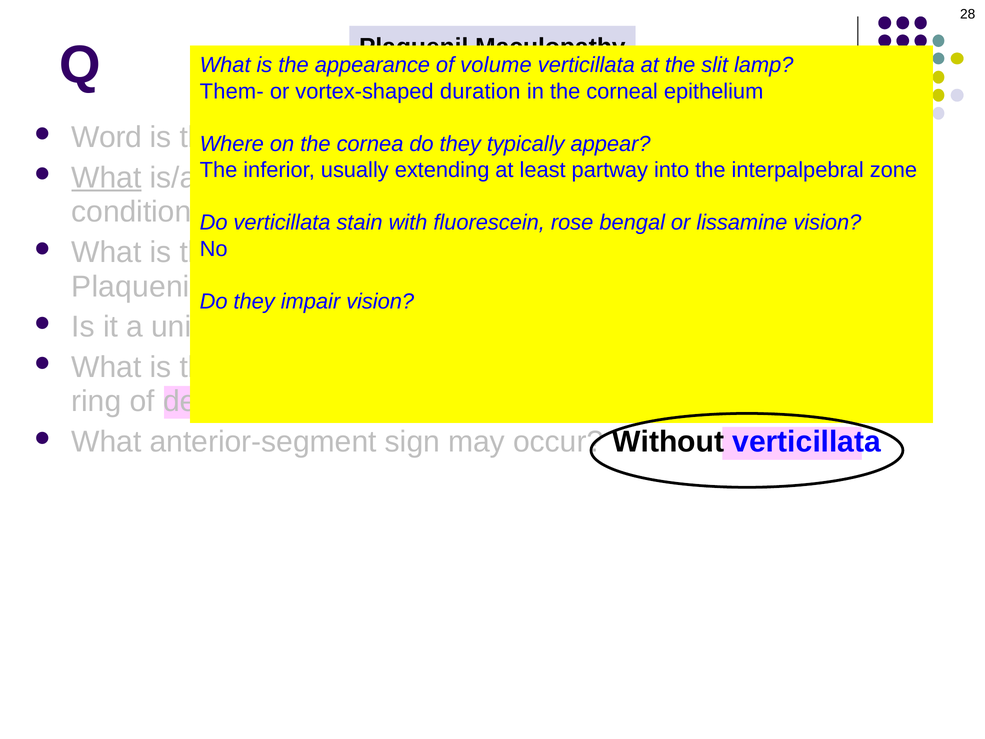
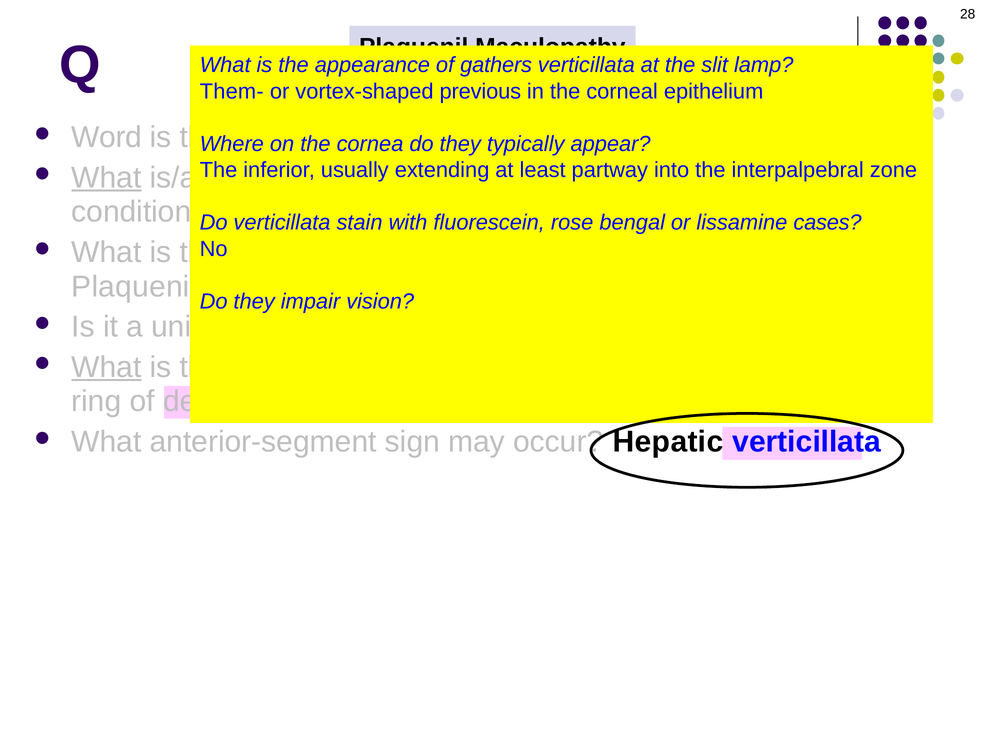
volume: volume -> gathers
duration: duration -> previous
lissamine vision: vision -> cases
What at (106, 367) underline: none -> present
Without: Without -> Hepatic
